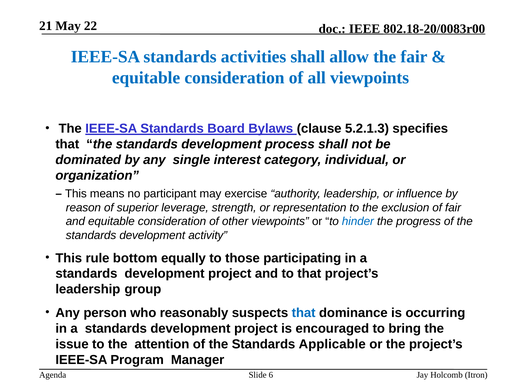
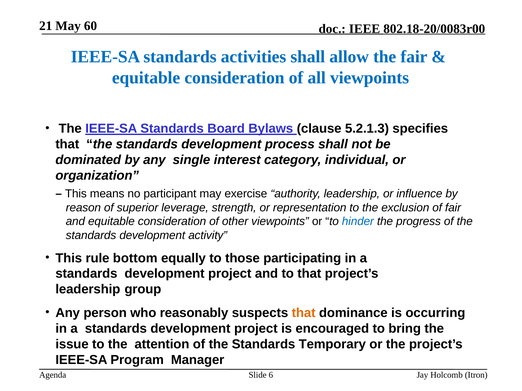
22: 22 -> 60
that at (304, 313) colour: blue -> orange
Applicable: Applicable -> Temporary
